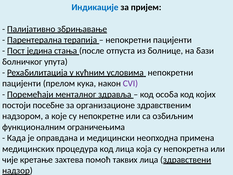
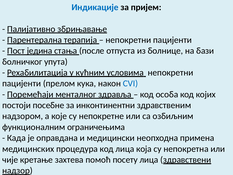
CVI colour: purple -> blue
организационе: организационе -> инконтинентни
таквих: таквих -> посету
